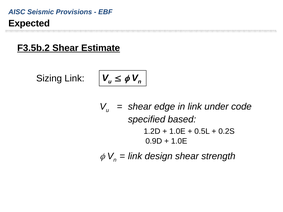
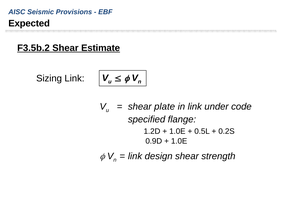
edge: edge -> plate
based: based -> flange
